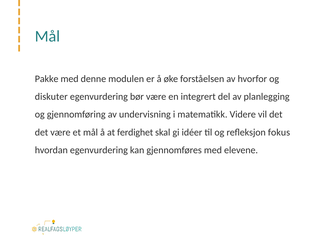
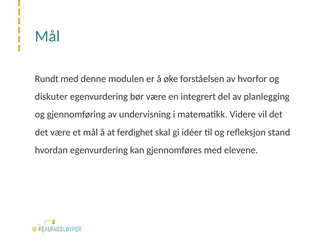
Pakke: Pakke -> Rundt
fokus: fokus -> stand
